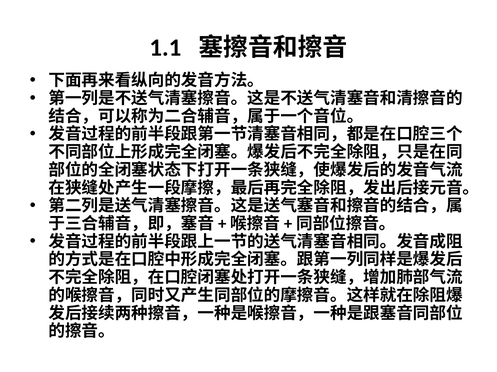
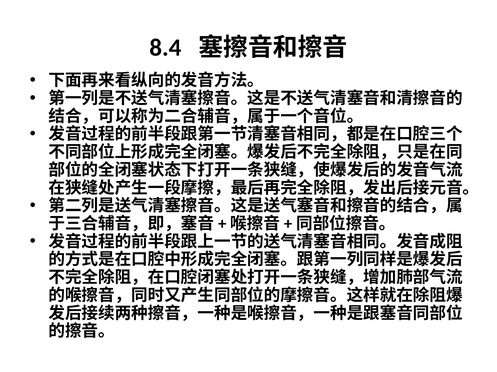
1.1: 1.1 -> 8.4
